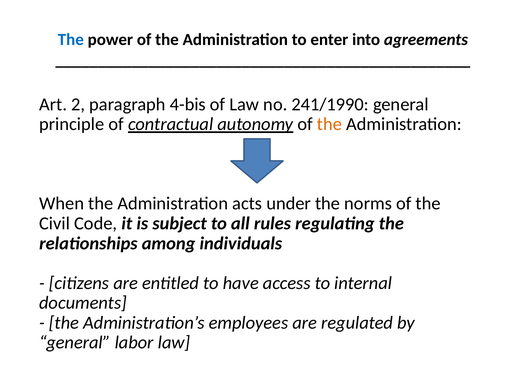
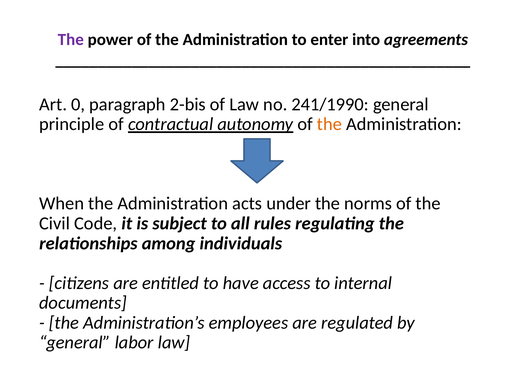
The at (71, 40) colour: blue -> purple
2: 2 -> 0
4-bis: 4-bis -> 2-bis
